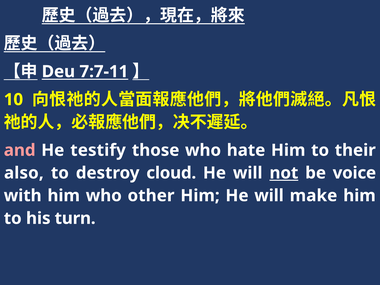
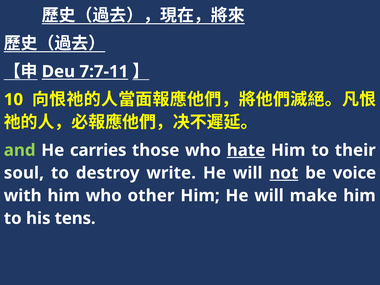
and colour: pink -> light green
testify: testify -> carries
hate underline: none -> present
also: also -> soul
cloud: cloud -> write
turn: turn -> tens
